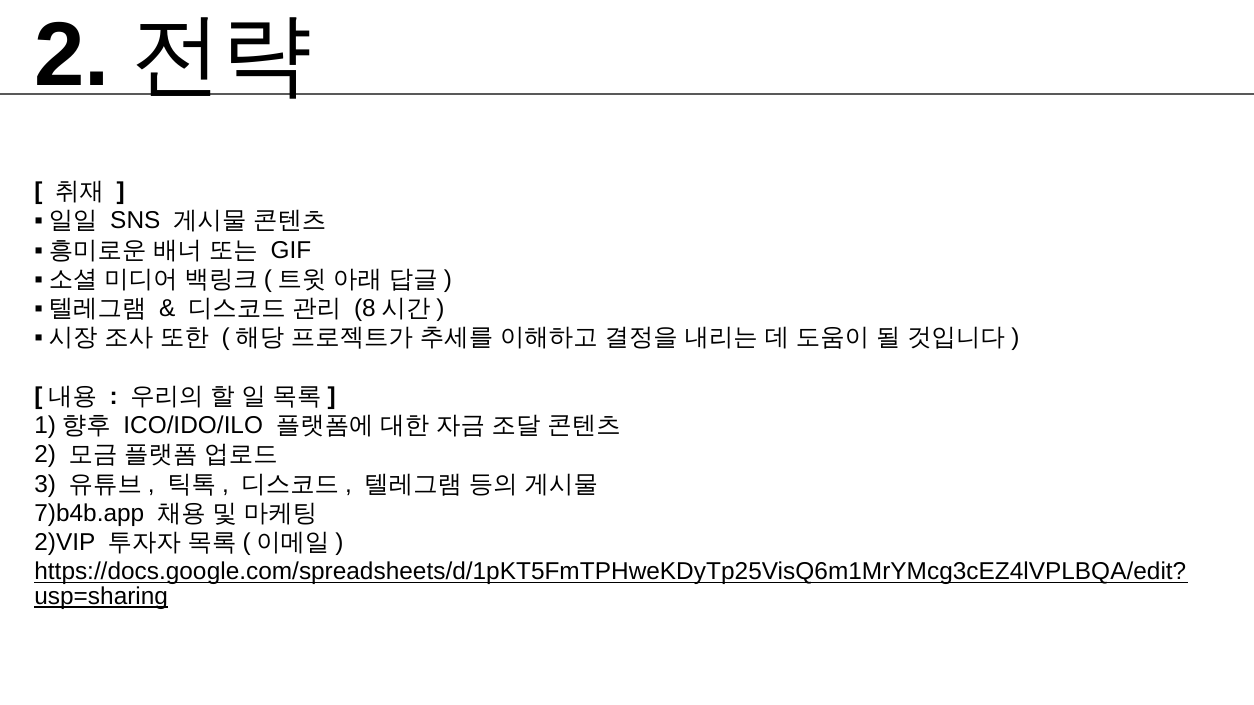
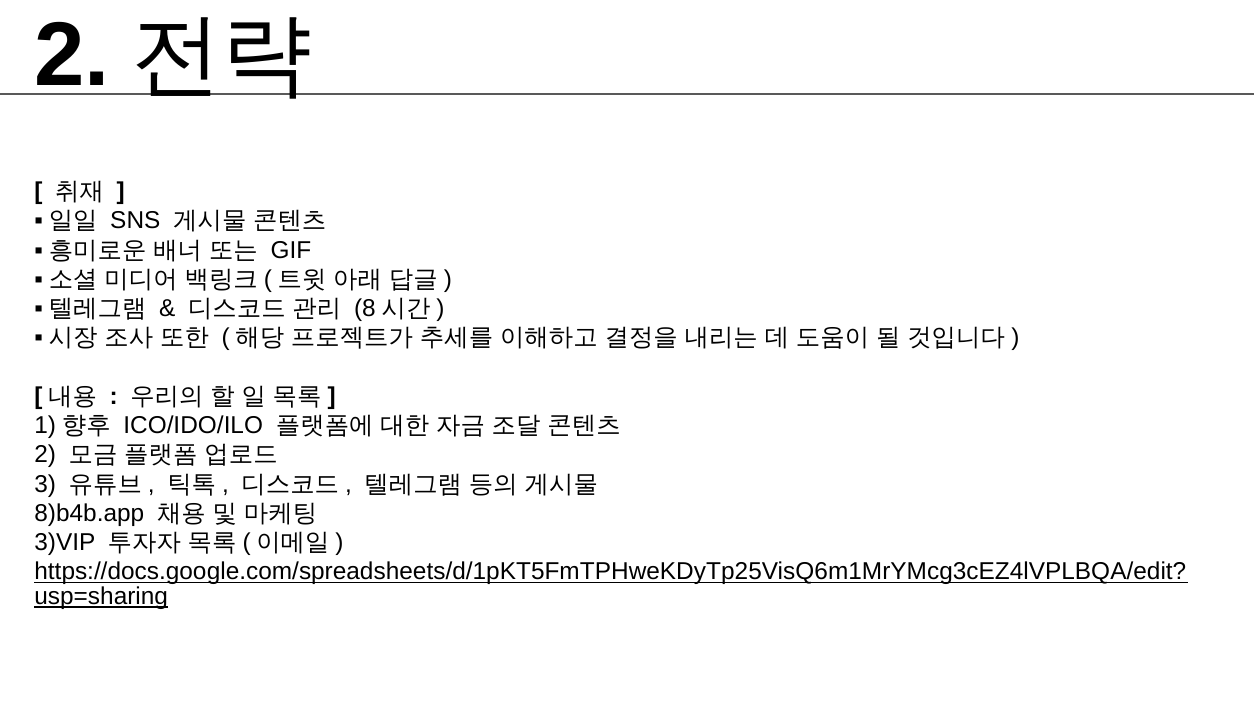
7)b4b.app: 7)b4b.app -> 8)b4b.app
2)VIP: 2)VIP -> 3)VIP
